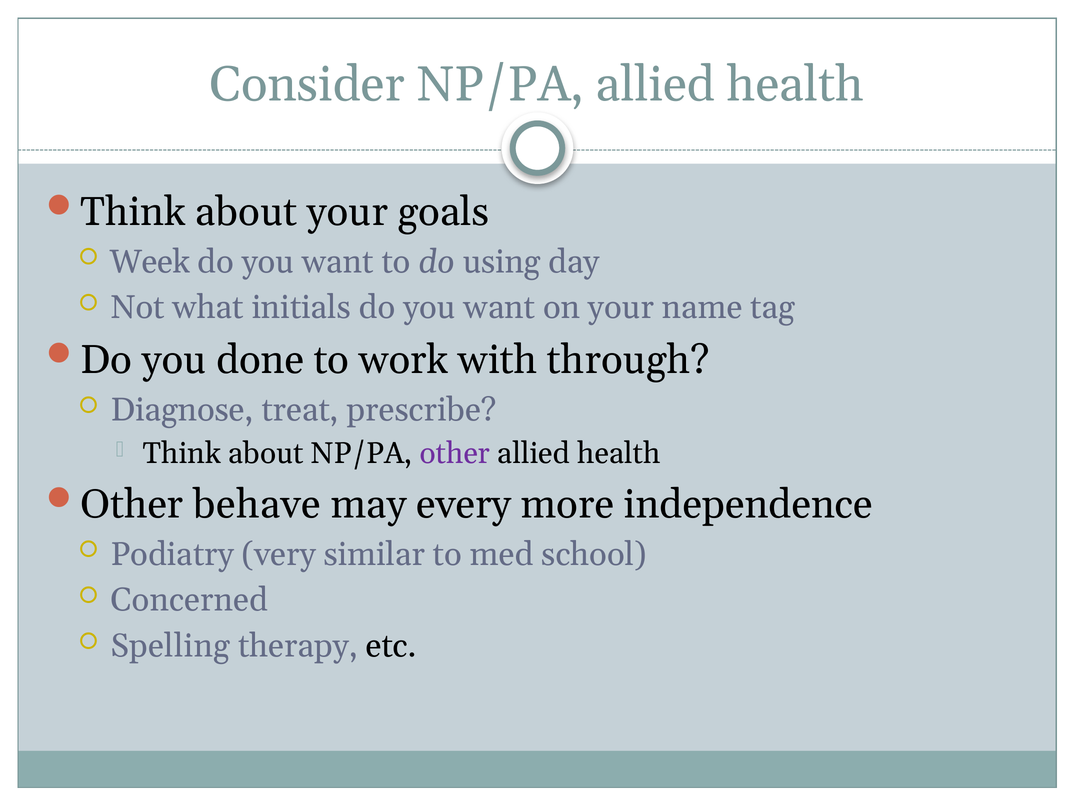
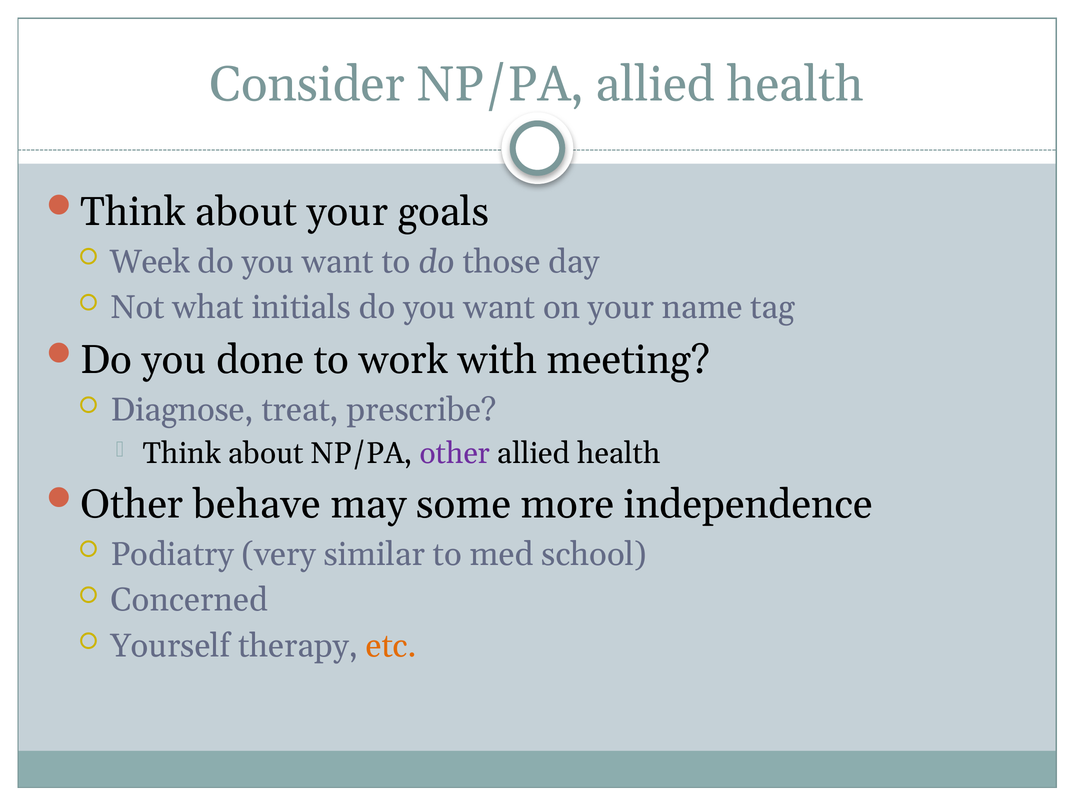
using: using -> those
through: through -> meeting
every: every -> some
Spelling: Spelling -> Yourself
etc colour: black -> orange
